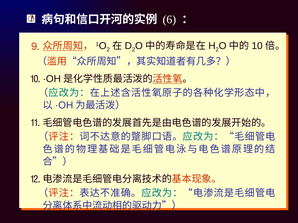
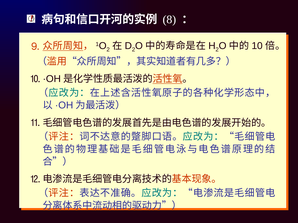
6: 6 -> 8
